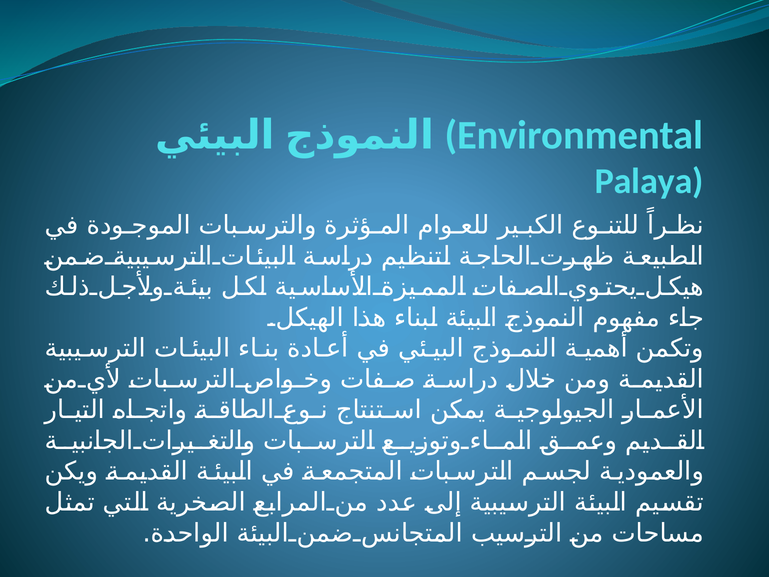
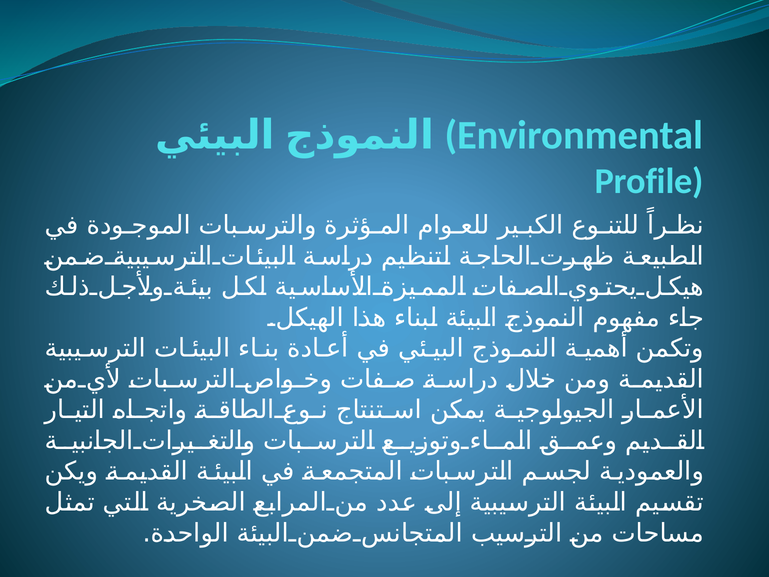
Palaya: Palaya -> Profile
